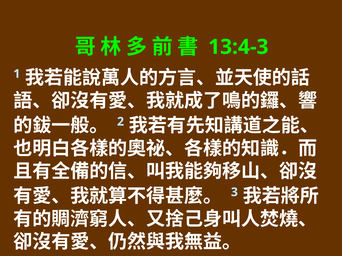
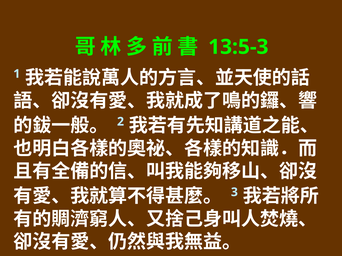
13:4-3: 13:4-3 -> 13:5-3
